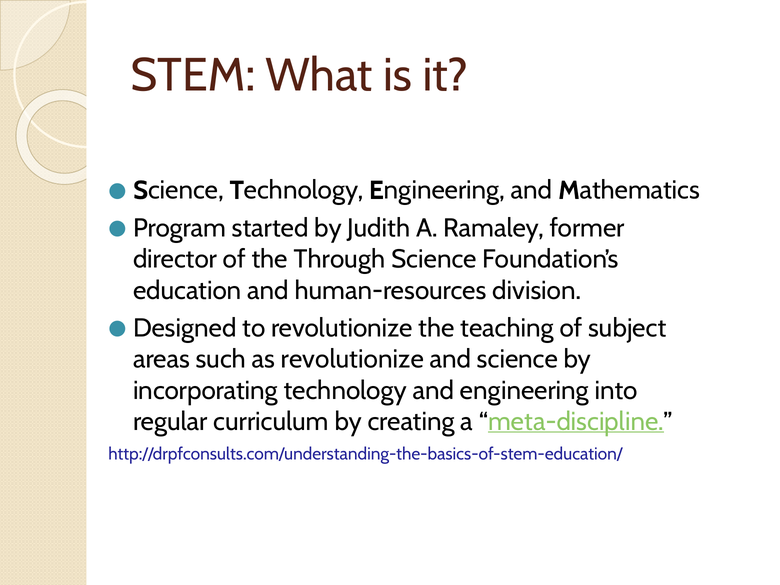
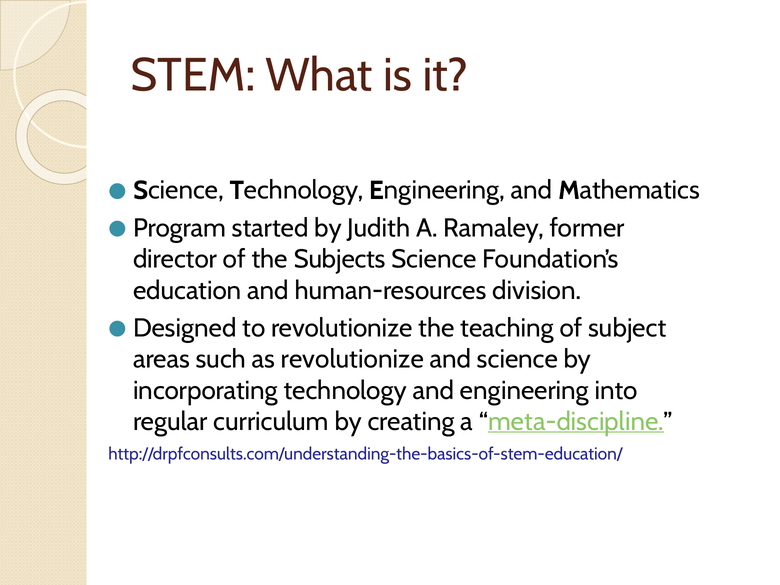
Through: Through -> Subjects
